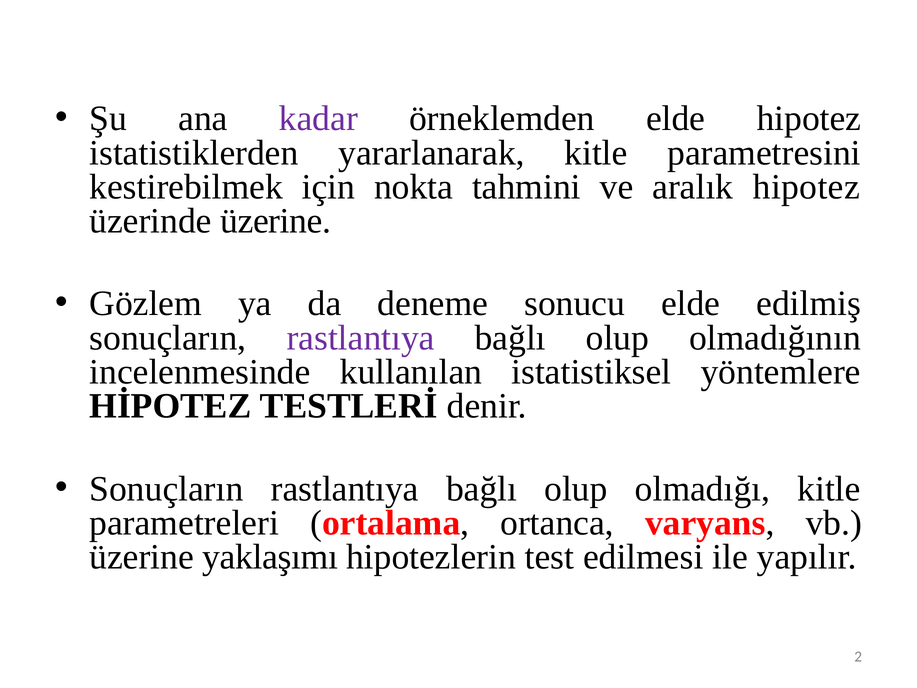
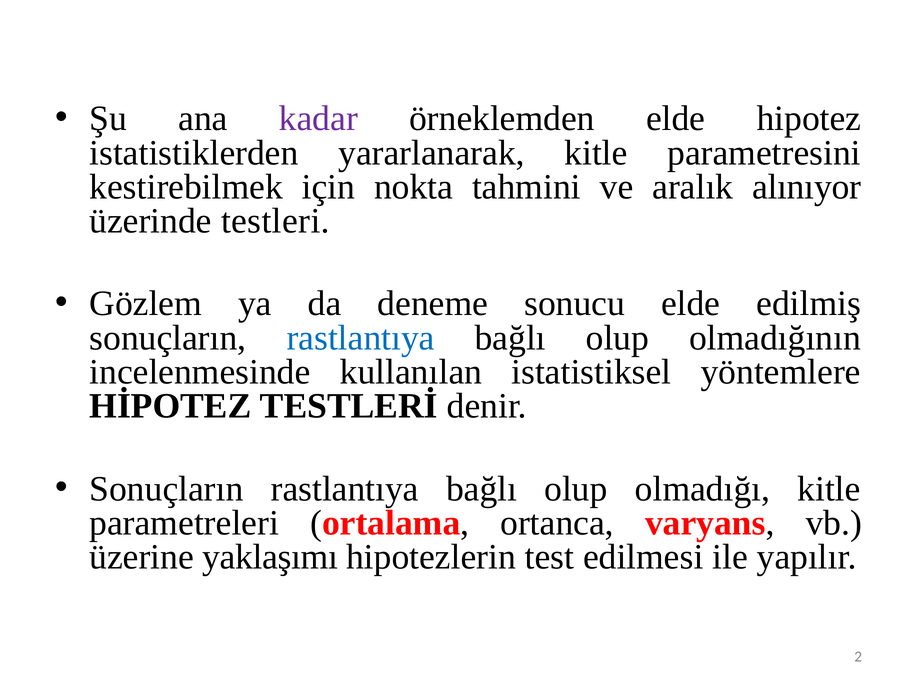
aralık hipotez: hipotez -> alınıyor
üzerinde üzerine: üzerine -> testleri
rastlantıya at (361, 338) colour: purple -> blue
